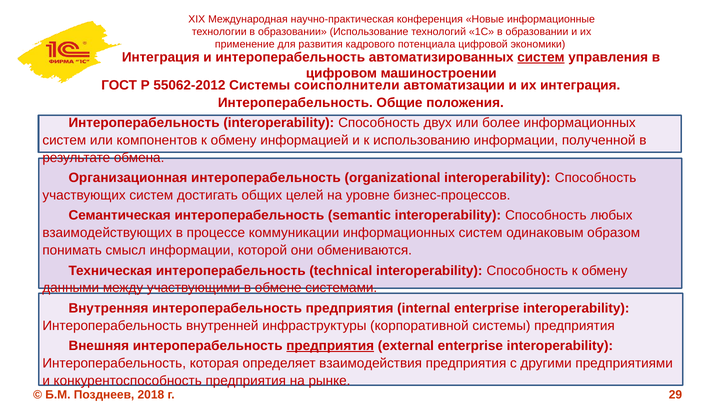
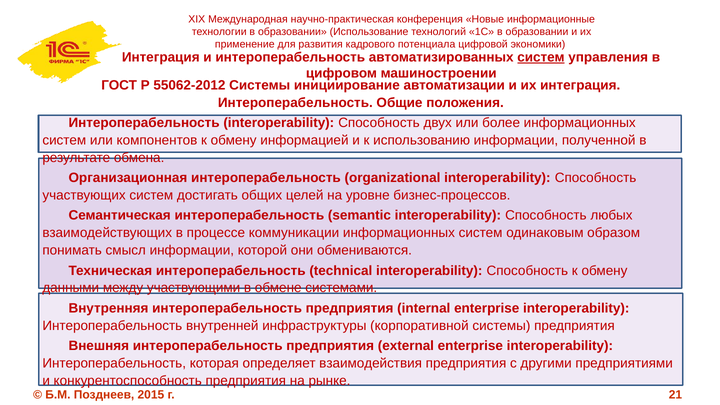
соисполнители: соисполнители -> инициирование
предприятия at (330, 346) underline: present -> none
2018: 2018 -> 2015
29: 29 -> 21
